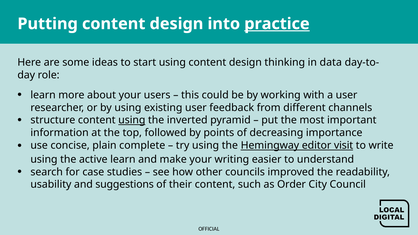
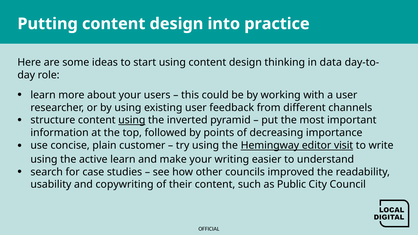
practice underline: present -> none
complete: complete -> customer
suggestions: suggestions -> copywriting
Order: Order -> Public
